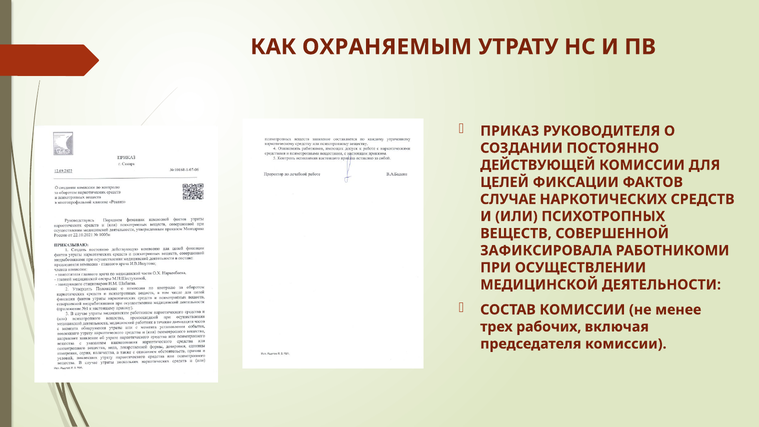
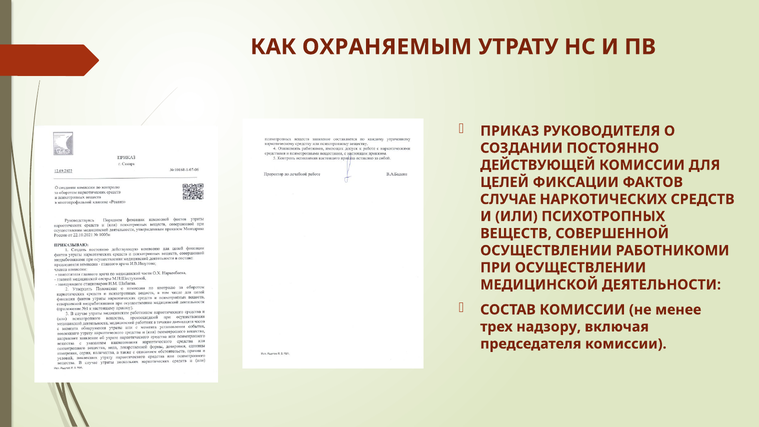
ЗАФИКСИРОВАЛА at (546, 251): ЗАФИКСИРОВАЛА -> ОСУЩЕСТВЛЕНИИ
рабочих: рабочих -> надзору
